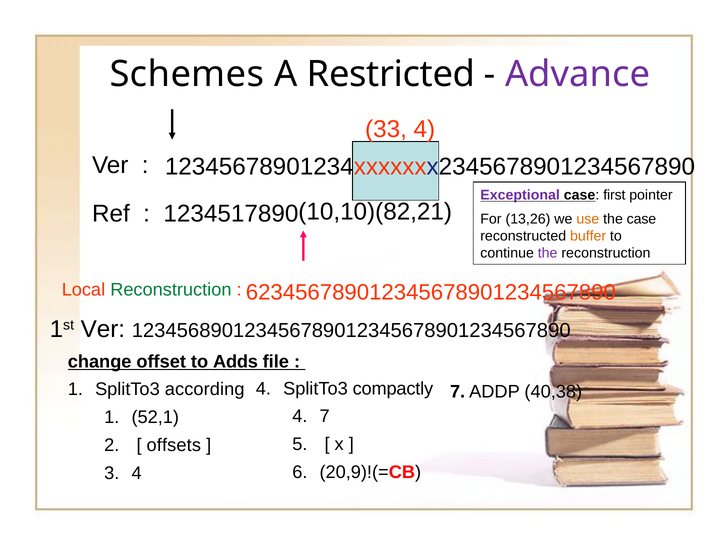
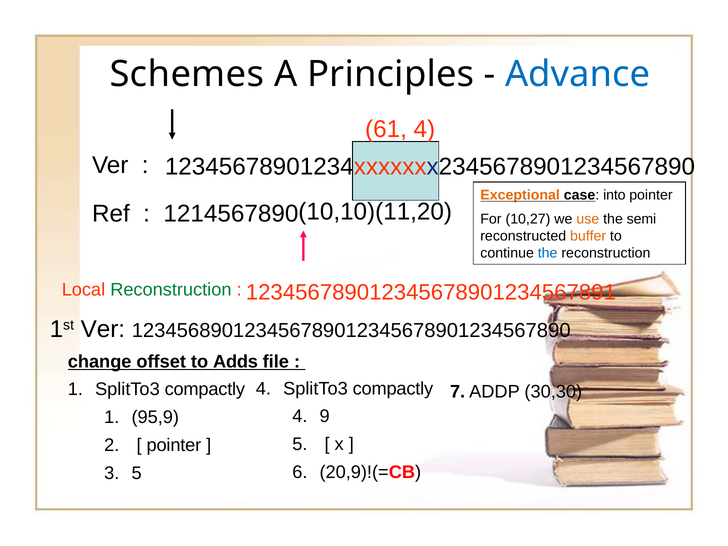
Restricted: Restricted -> Principles
Advance colour: purple -> blue
33: 33 -> 61
Exceptional colour: purple -> orange
first: first -> into
10,10)(82,21: 10,10)(82,21 -> 10,10)(11,20
1234517890: 1234517890 -> 1214567890
13,26: 13,26 -> 10,27
the case: case -> semi
the at (548, 253) colour: purple -> blue
623456789012345678901234567890: 623456789012345678901234567890 -> 123456789012345678901234567891
according at (205, 389): according -> compactly
40,38: 40,38 -> 30,30
4 7: 7 -> 9
52,1: 52,1 -> 95,9
offsets at (174, 445): offsets -> pointer
4 at (137, 473): 4 -> 5
